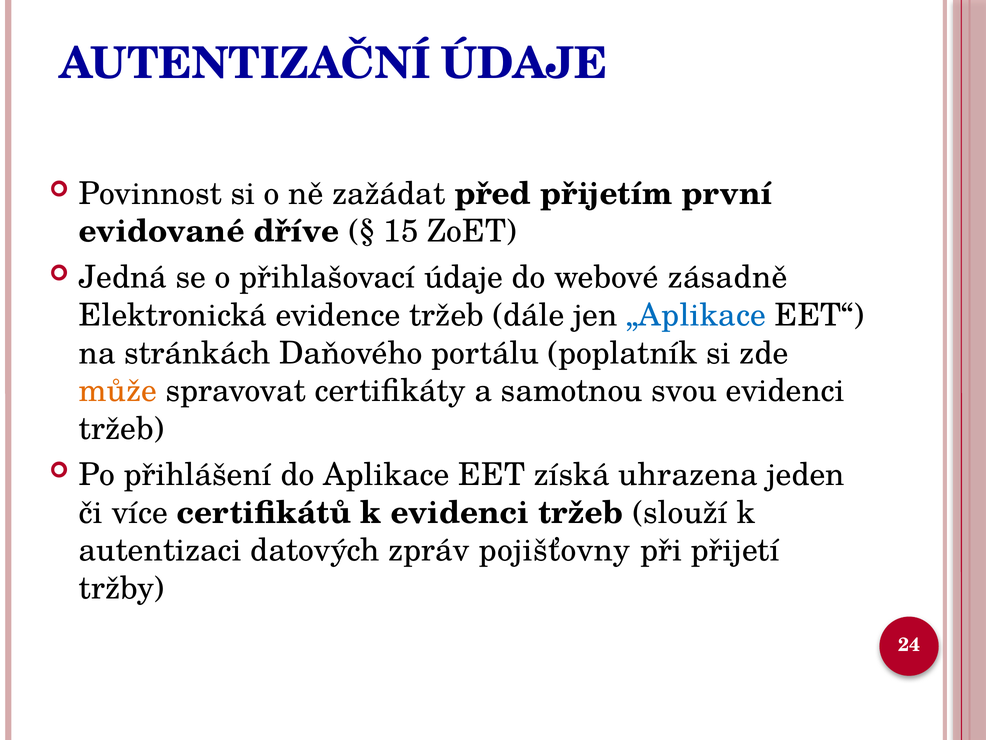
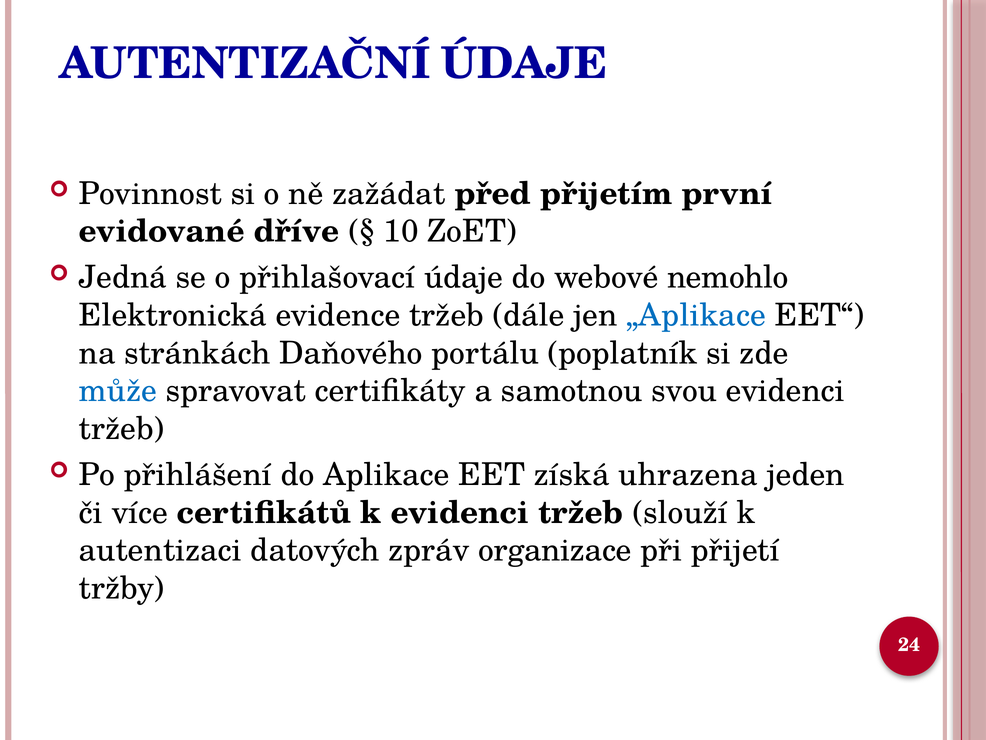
15: 15 -> 10
zásadně: zásadně -> nemohlo
může colour: orange -> blue
pojišťovny: pojišťovny -> organizace
